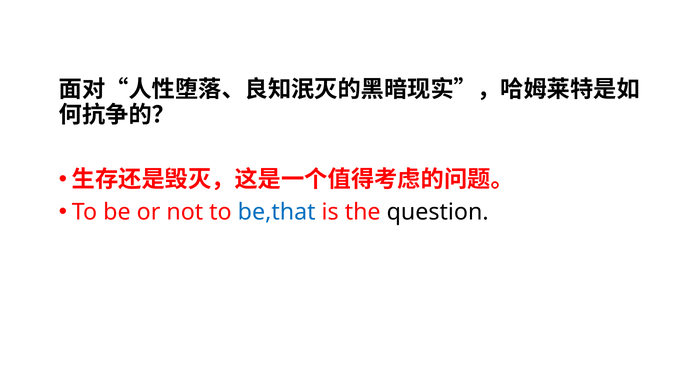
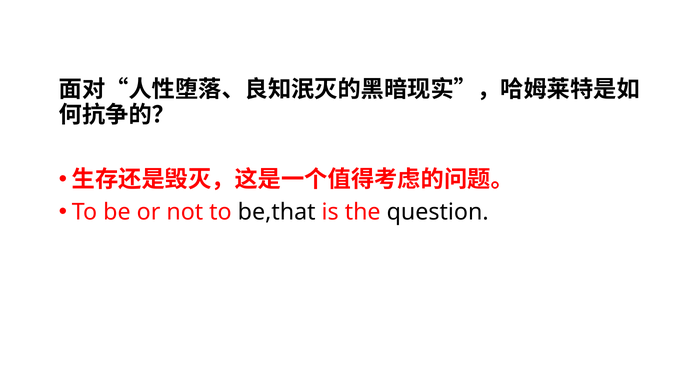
be,that colour: blue -> black
